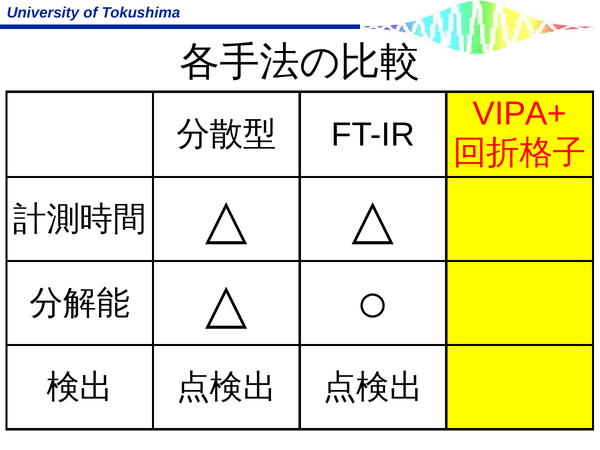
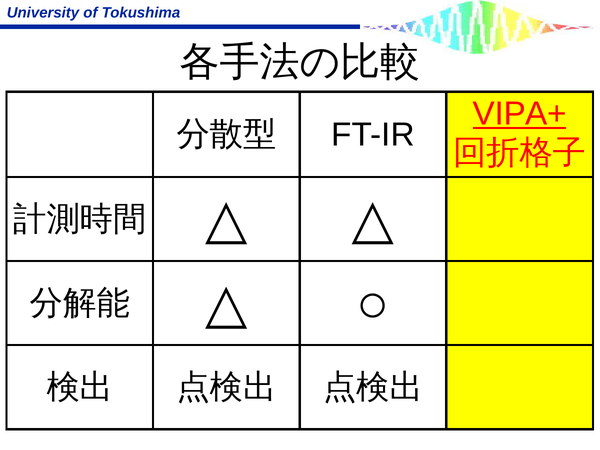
VIPA+ underline: none -> present
